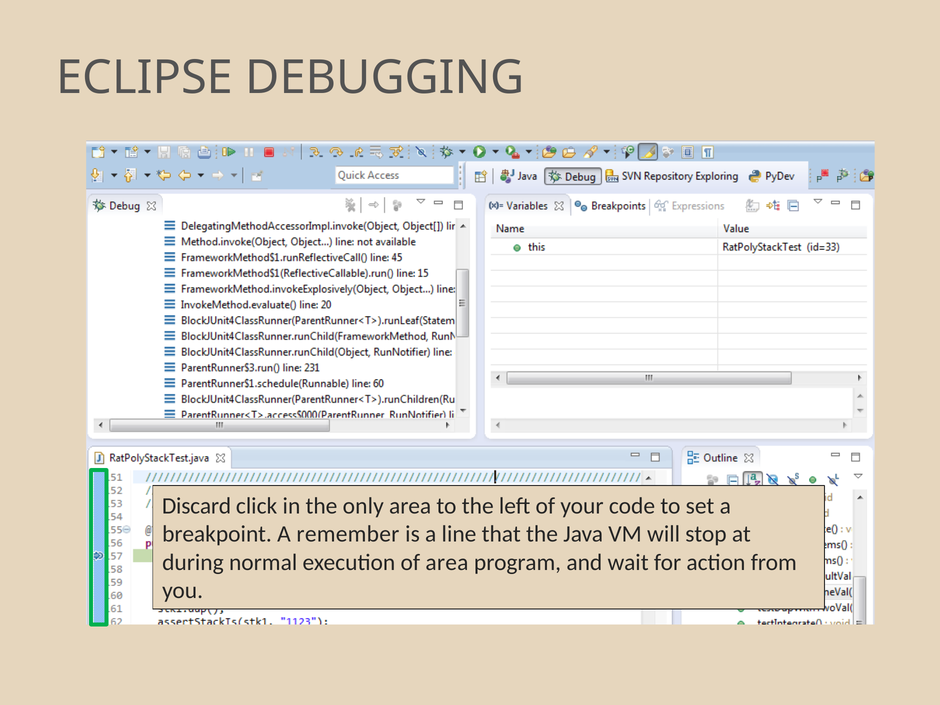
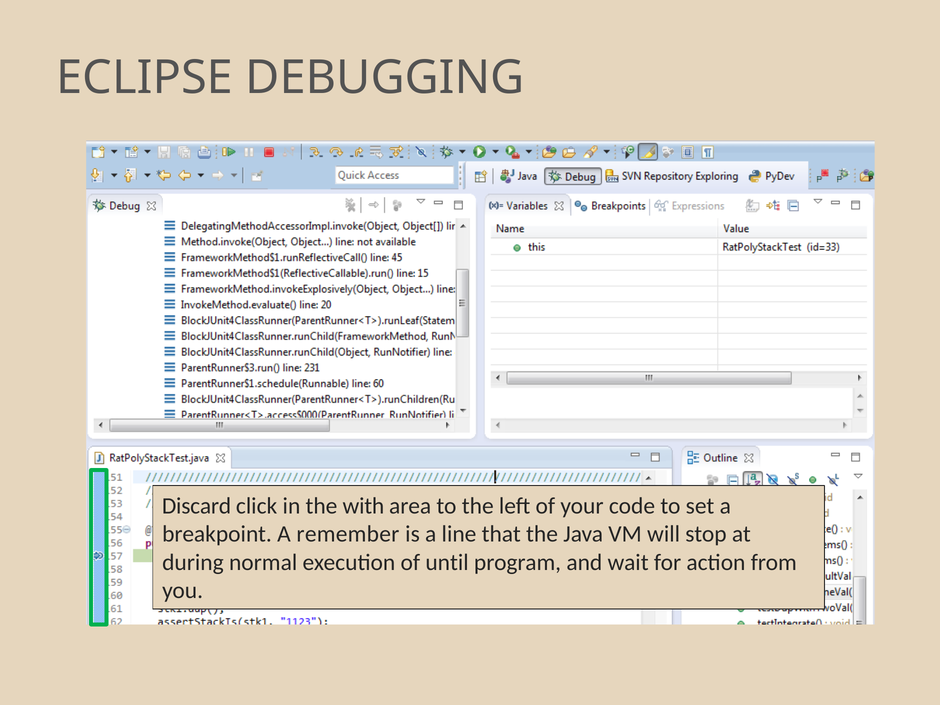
only: only -> with
of area: area -> until
